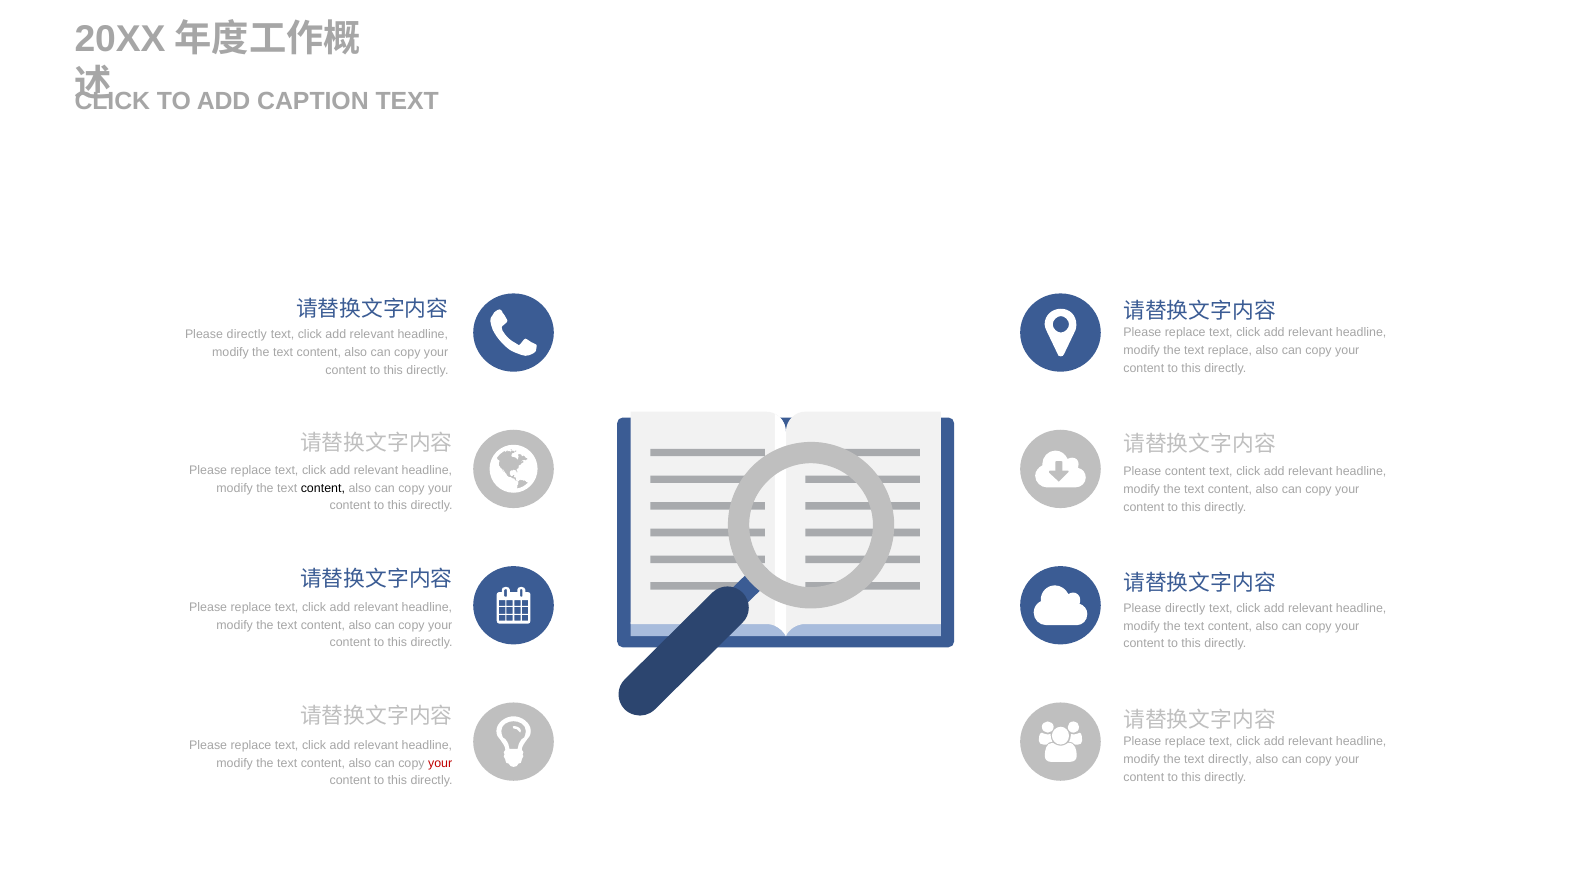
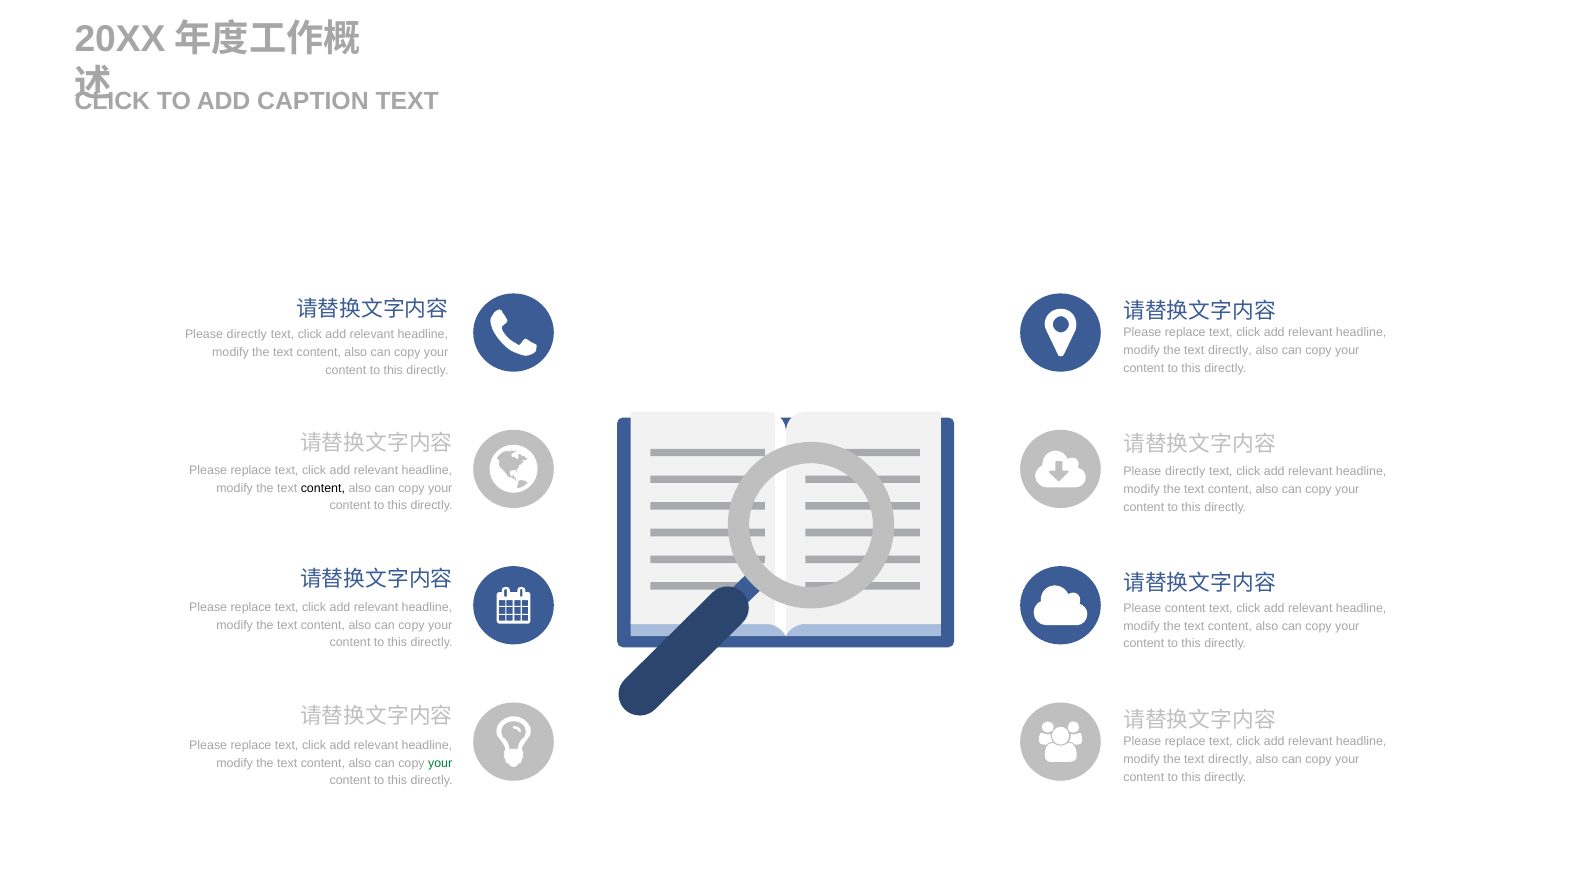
replace at (1230, 350): replace -> directly
content at (1185, 472): content -> directly
directly at (1185, 608): directly -> content
your at (440, 763) colour: red -> green
